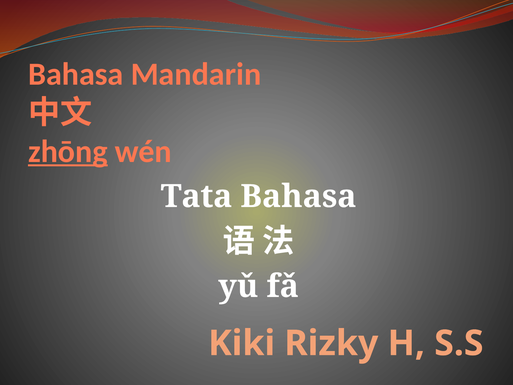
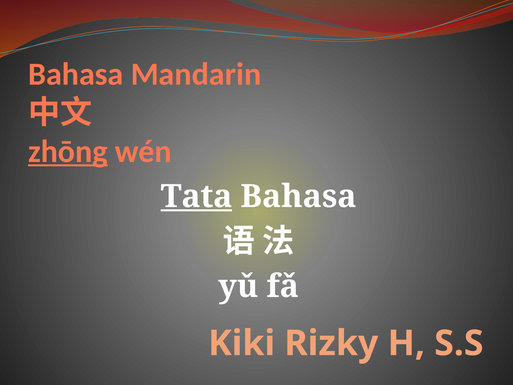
Tata underline: none -> present
